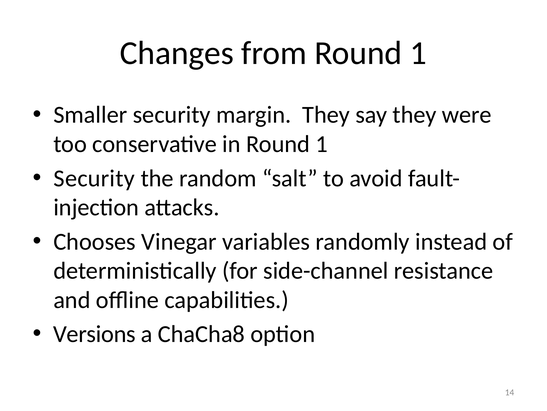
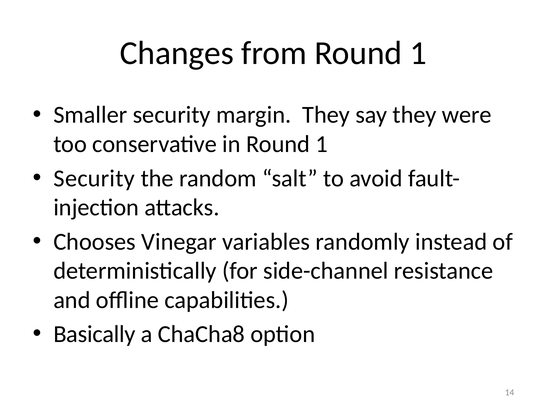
Versions: Versions -> Basically
